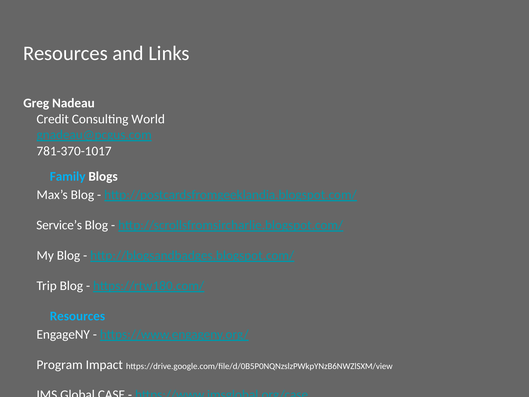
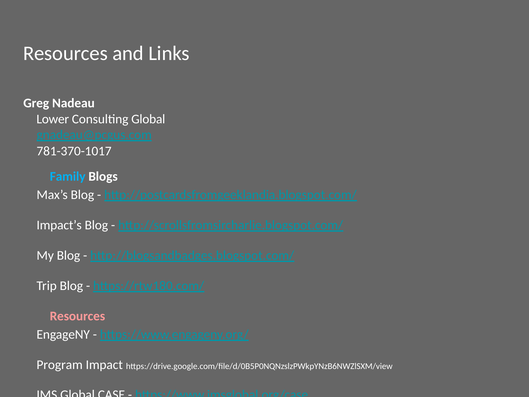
Credit: Credit -> Lower
Consulting World: World -> Global
Service’s: Service’s -> Impact’s
Resources at (77, 316) colour: light blue -> pink
